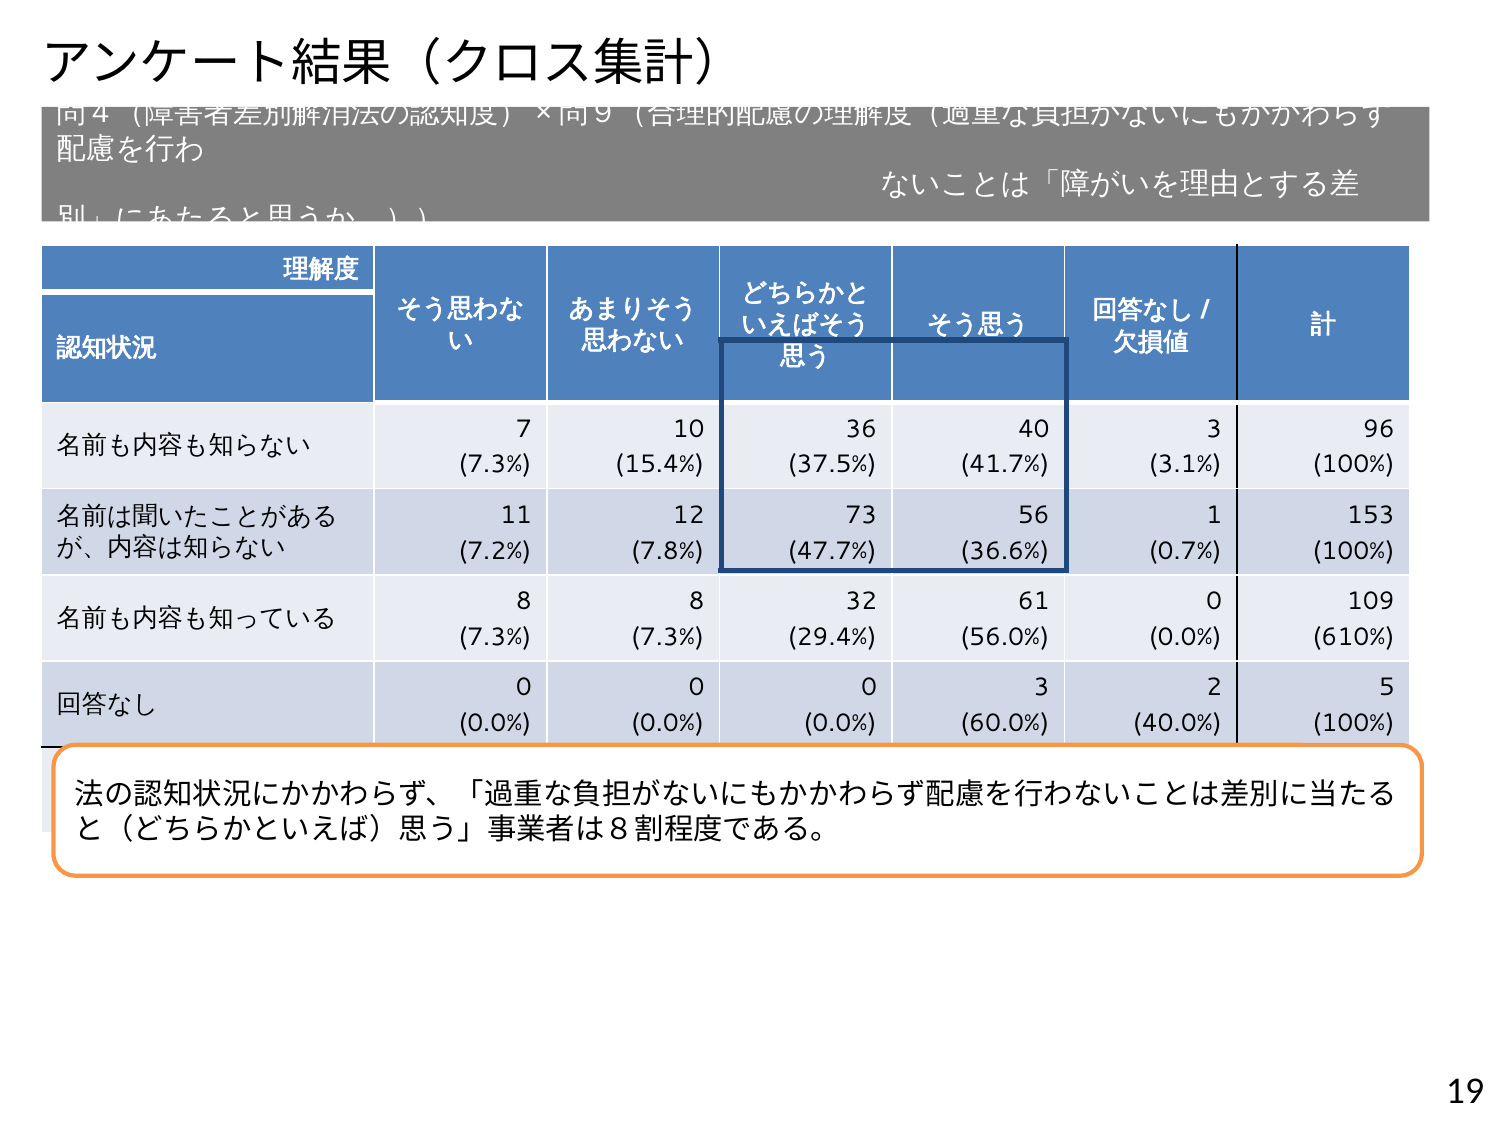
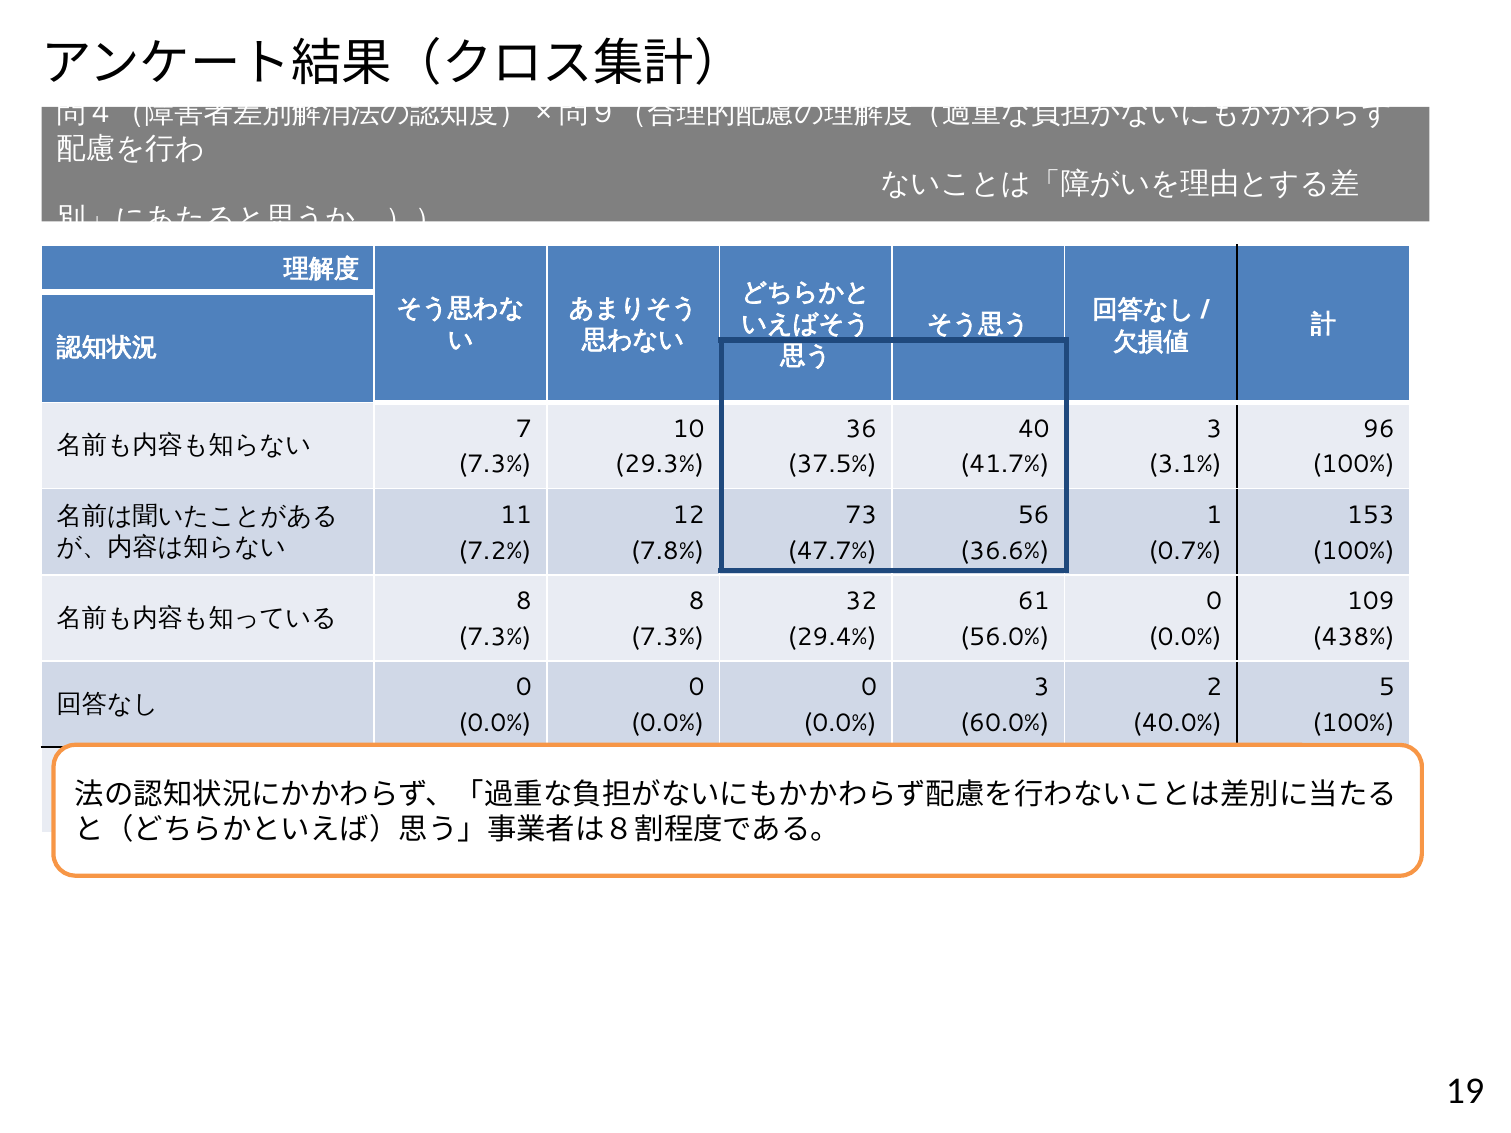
15.4%: 15.4% -> 29.3%
610%: 610% -> 438%
